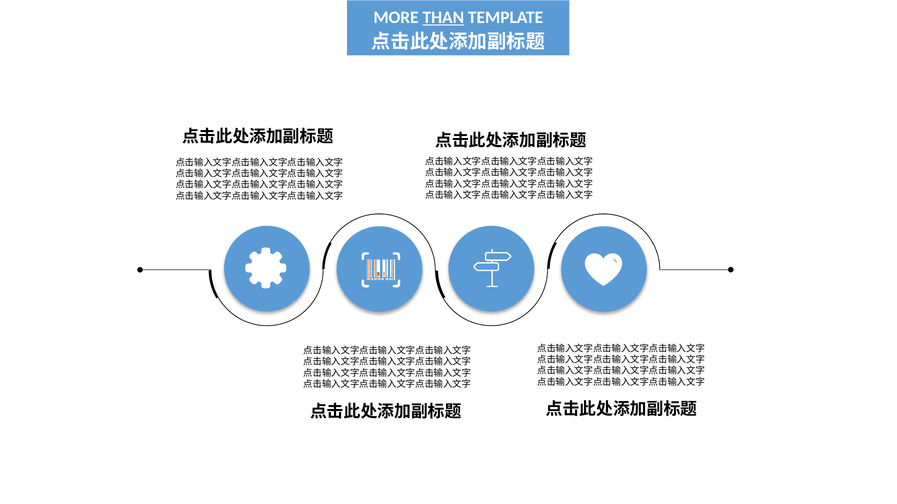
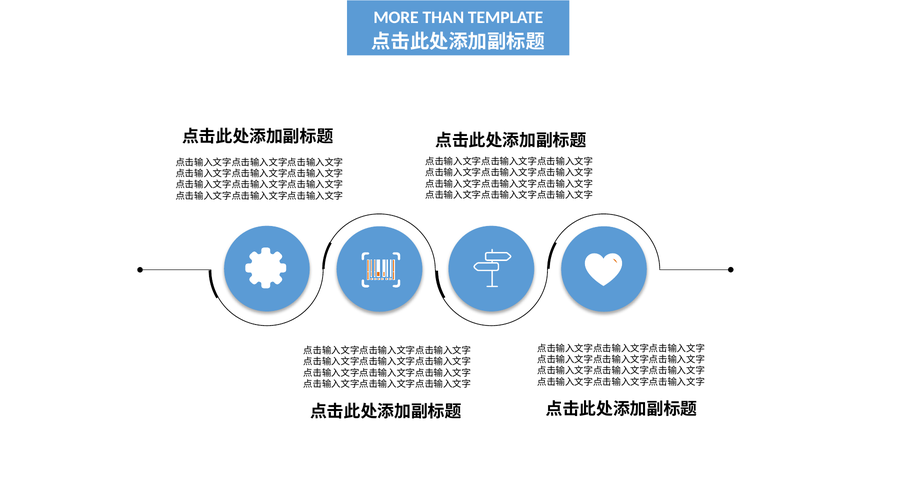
THAN underline: present -> none
